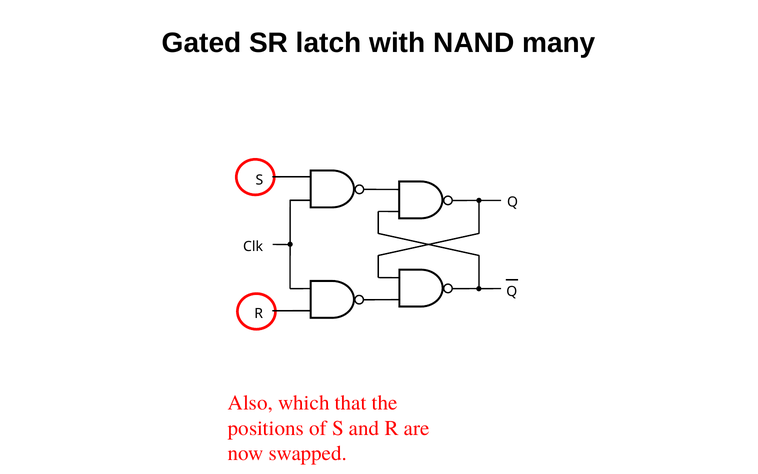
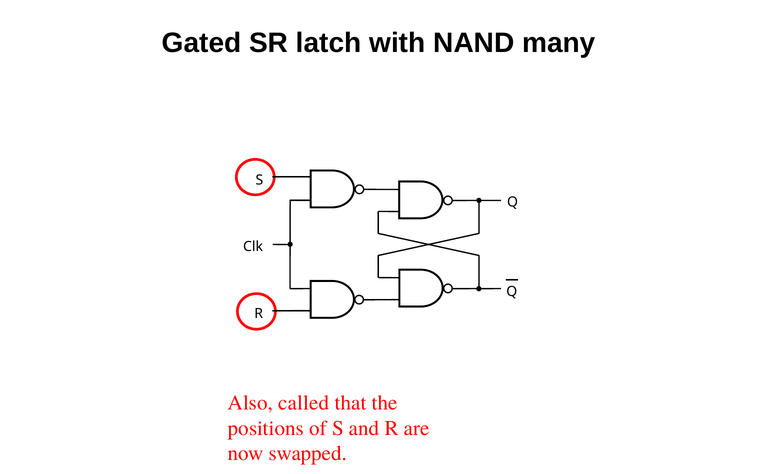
which: which -> called
